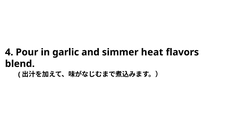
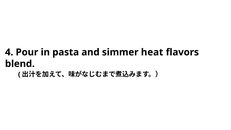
garlic: garlic -> pasta
